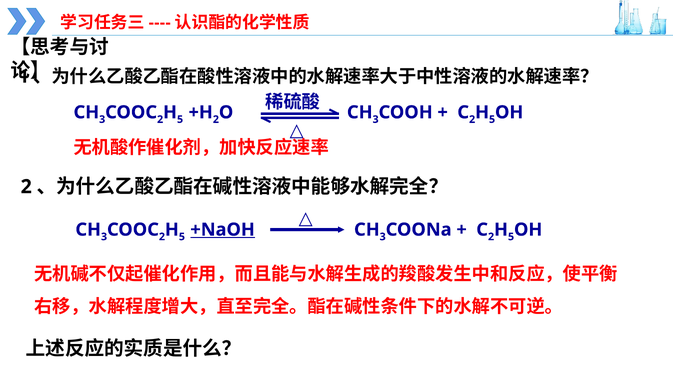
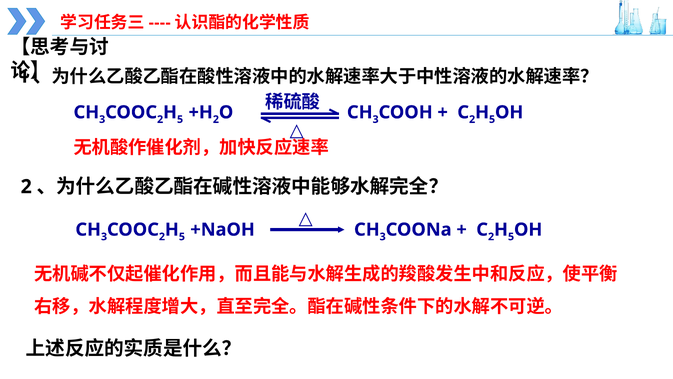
+NaOH underline: present -> none
